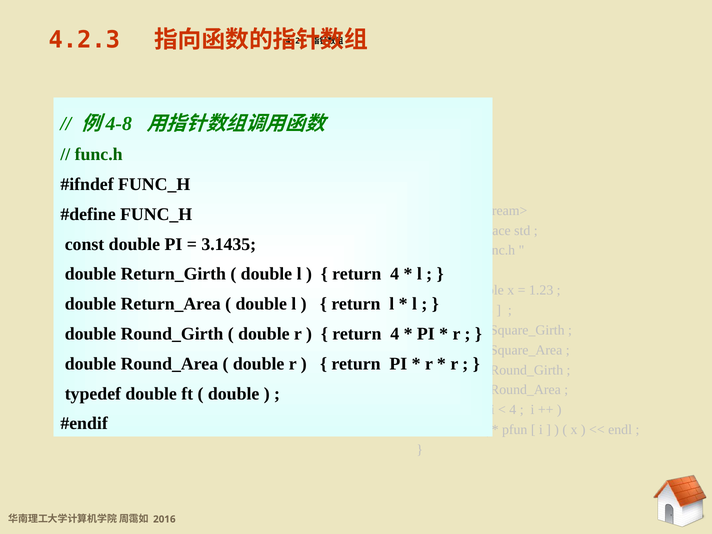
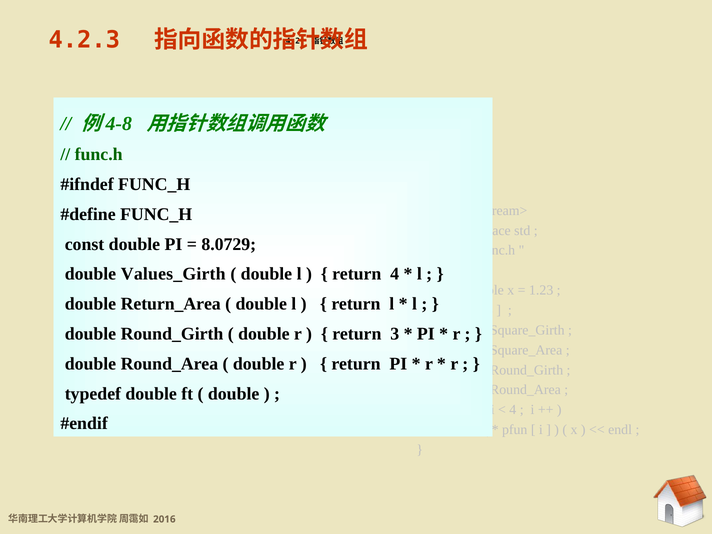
3.1435: 3.1435 -> 8.0729
Return_Girth: Return_Girth -> Values_Girth
4 at (395, 334): 4 -> 3
